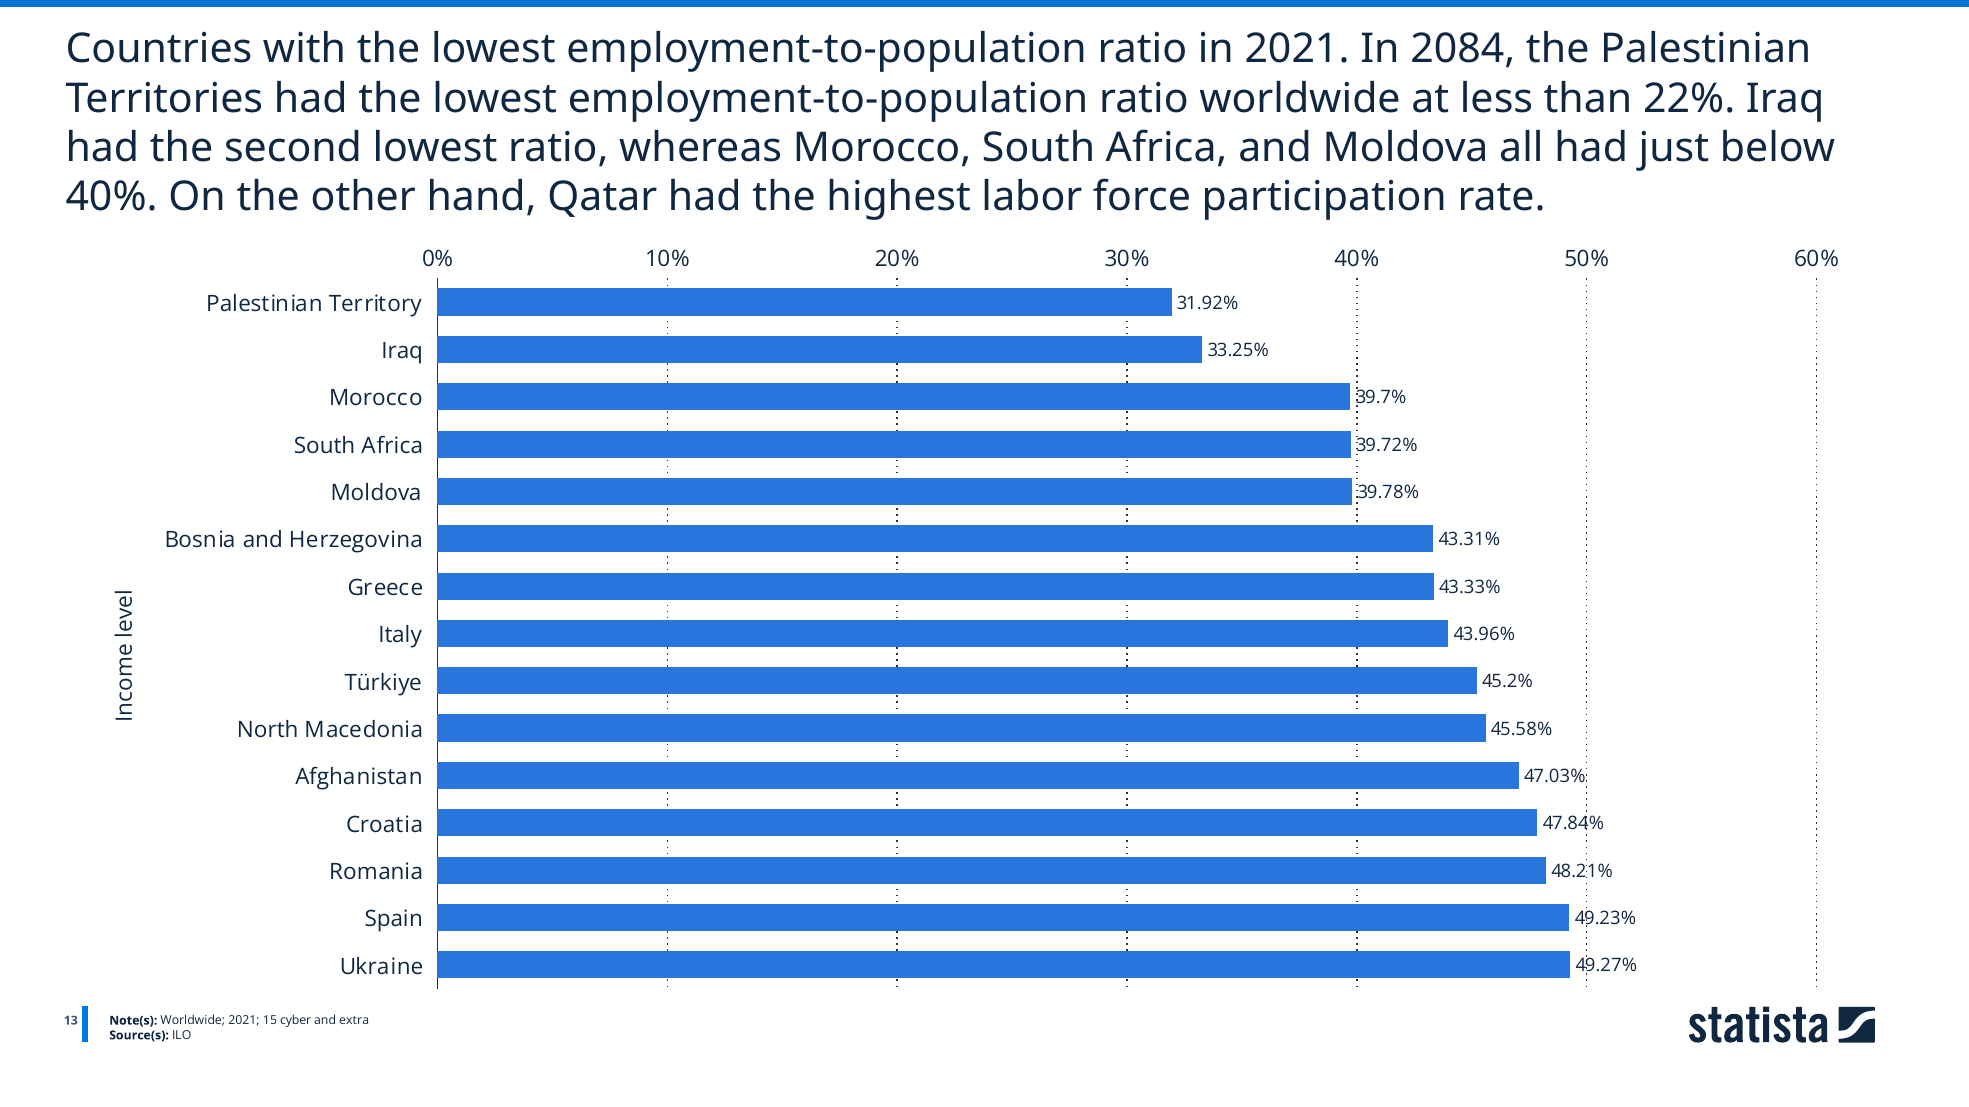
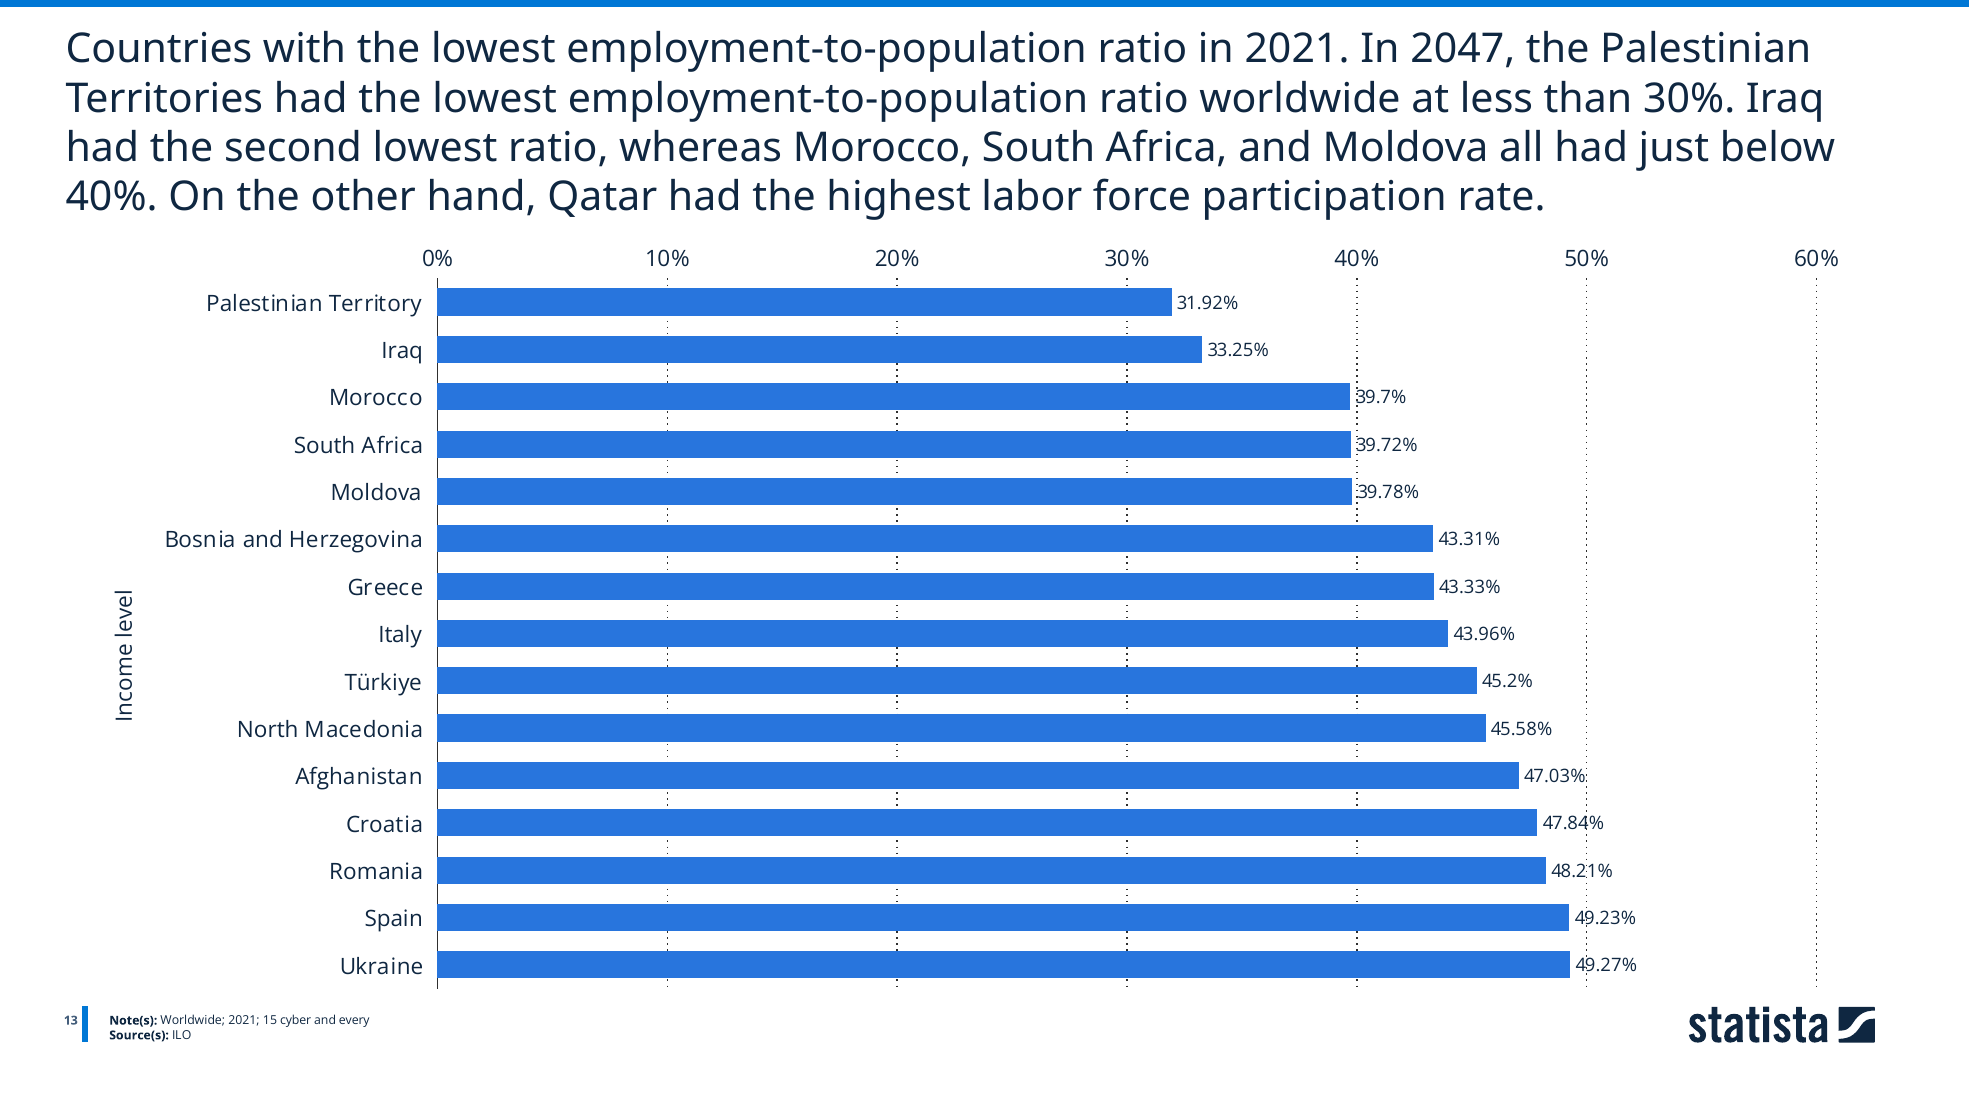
2084: 2084 -> 2047
than 22%: 22% -> 30%
extra: extra -> every
